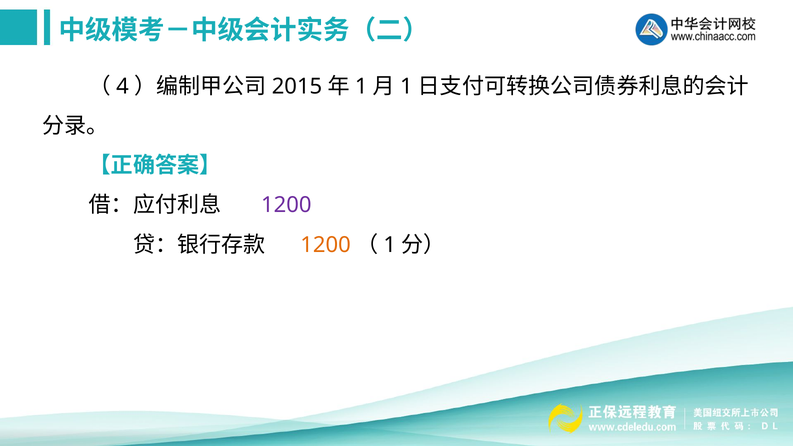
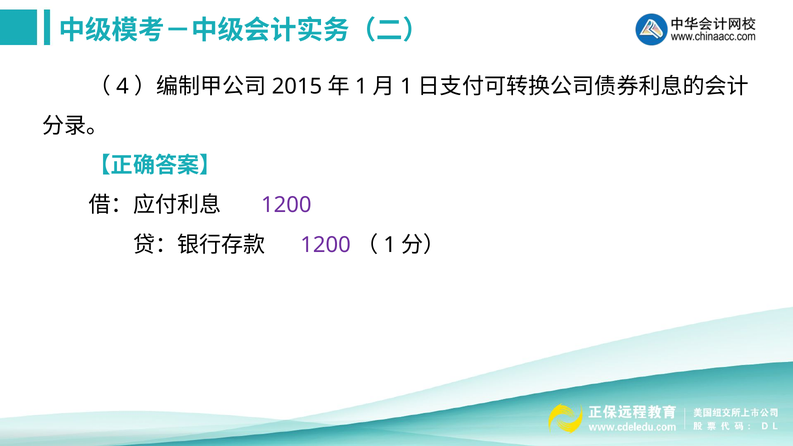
1200 at (326, 245) colour: orange -> purple
